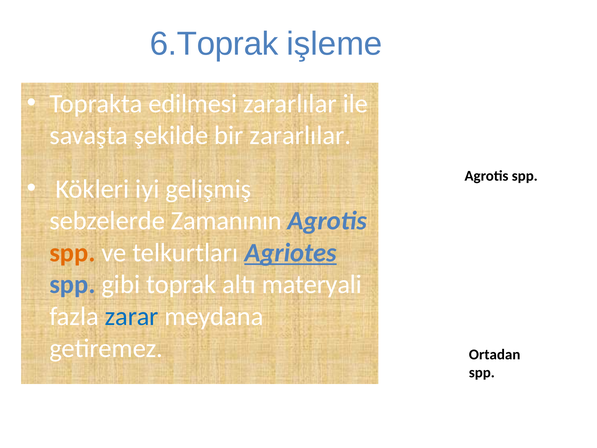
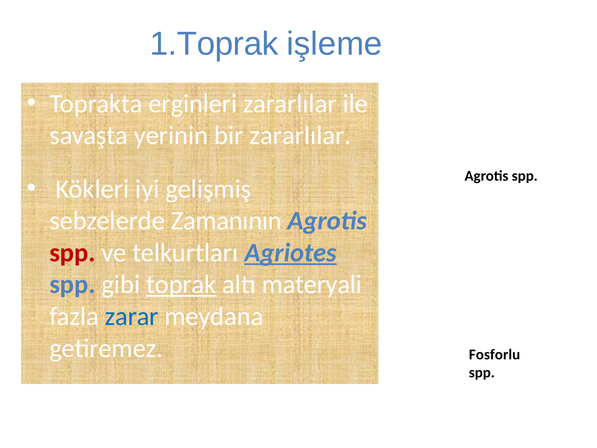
6.Toprak: 6.Toprak -> 1.Toprak
edilmesi: edilmesi -> erginleri
şekilde: şekilde -> yerinin
spp at (72, 253) colour: orange -> red
toprak underline: none -> present
Ortadan: Ortadan -> Fosforlu
